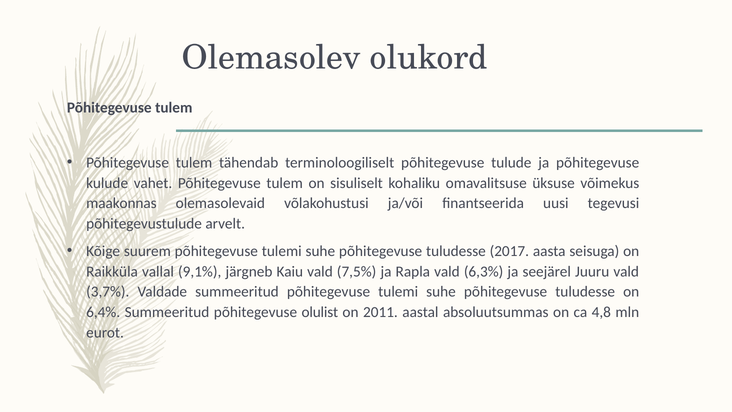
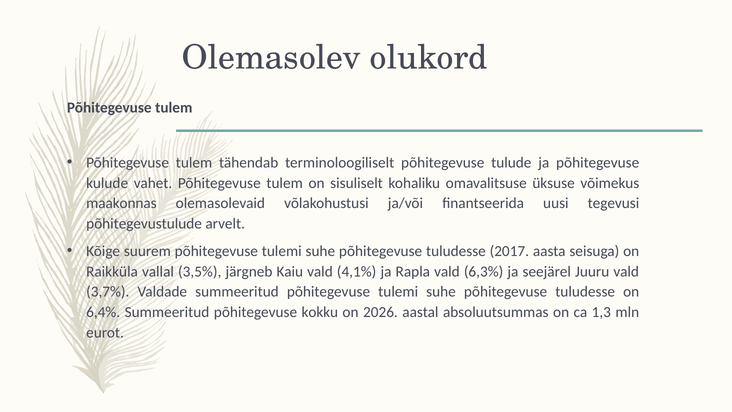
9,1%: 9,1% -> 3,5%
7,5%: 7,5% -> 4,1%
olulist: olulist -> kokku
2011: 2011 -> 2026
4,8: 4,8 -> 1,3
